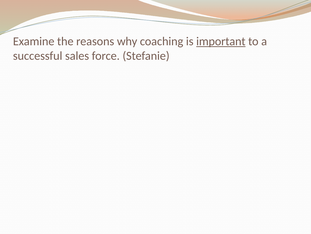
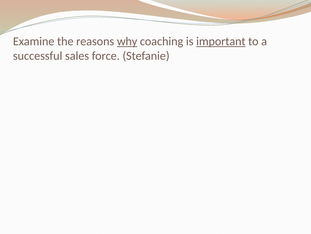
why underline: none -> present
